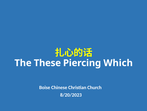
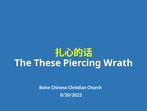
Which: Which -> Wrath
